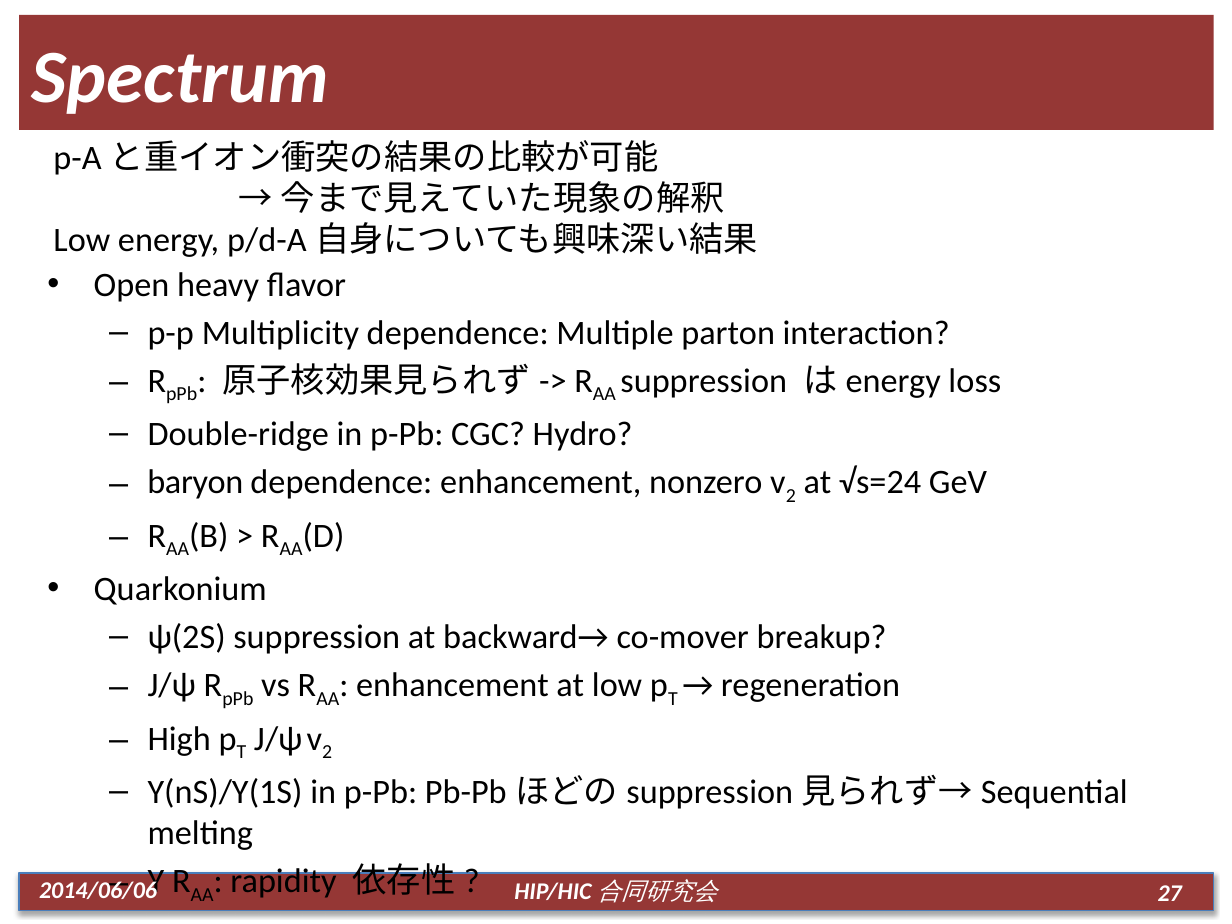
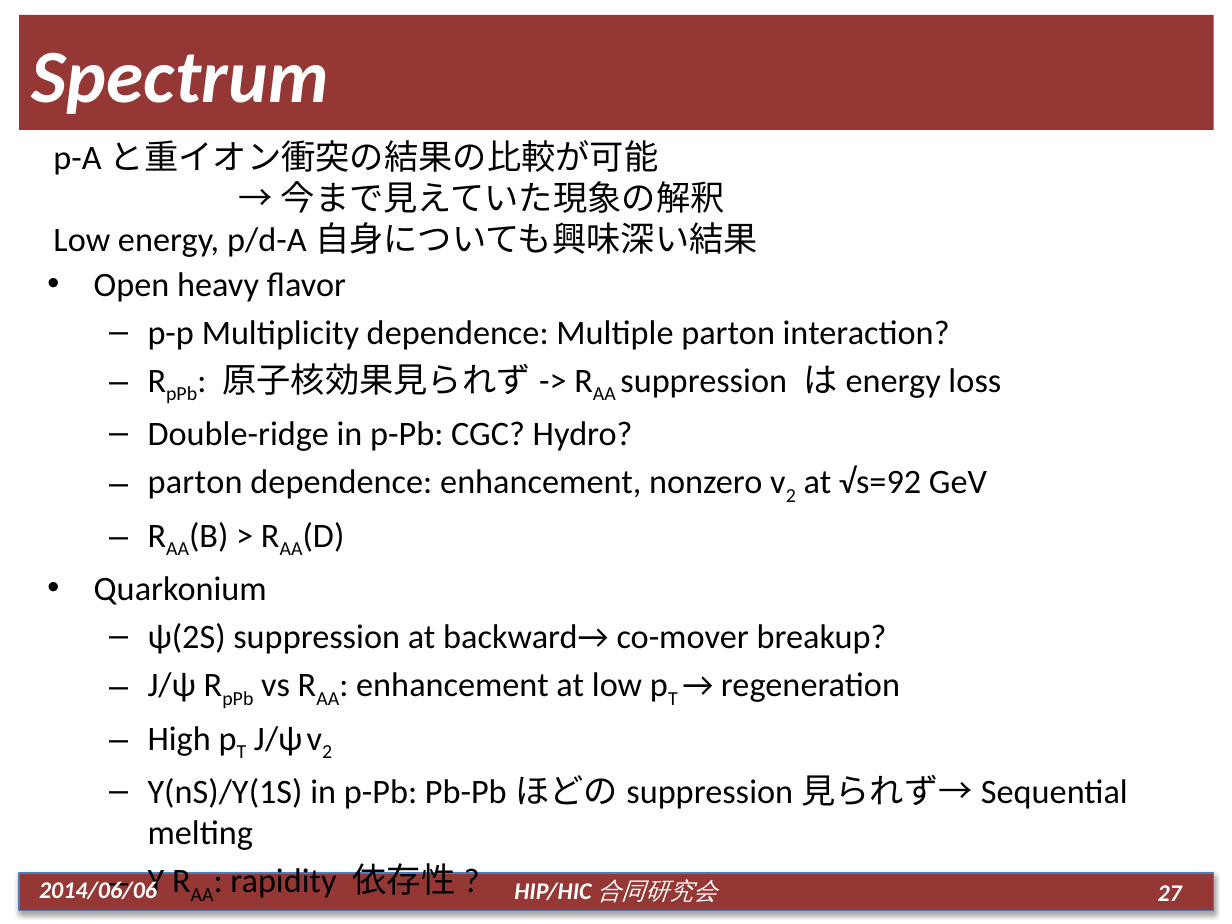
baryon at (195, 482): baryon -> parton
√s=24: √s=24 -> √s=92
